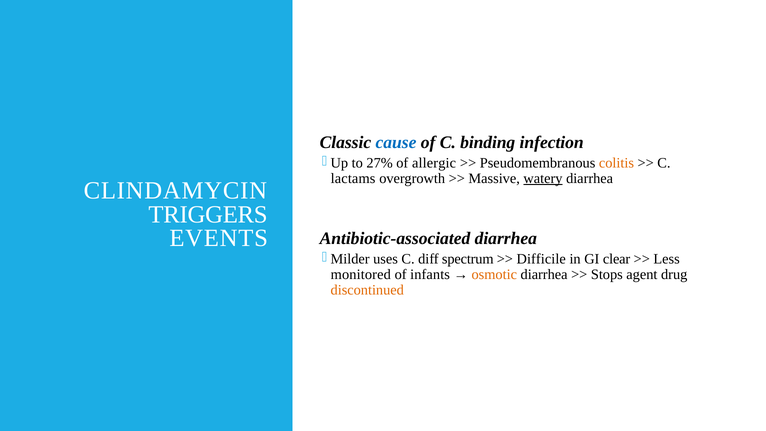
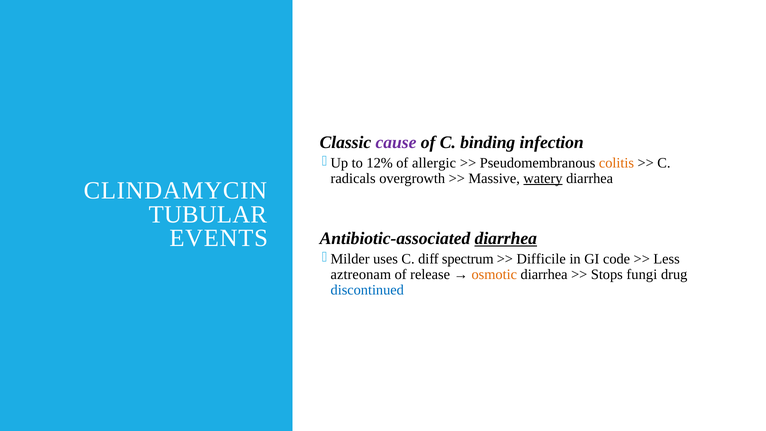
cause colour: blue -> purple
27%: 27% -> 12%
lactams: lactams -> radicals
TRIGGERS: TRIGGERS -> TUBULAR
diarrhea at (506, 238) underline: none -> present
clear: clear -> code
monitored: monitored -> aztreonam
infants: infants -> release
agent: agent -> fungi
discontinued colour: orange -> blue
